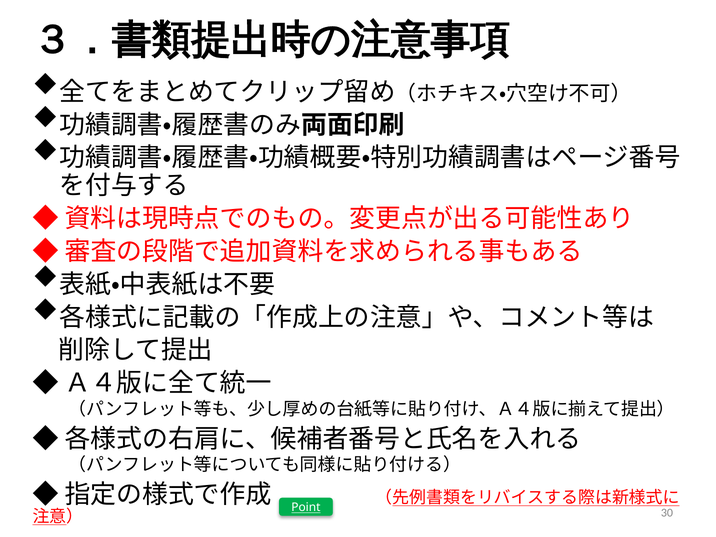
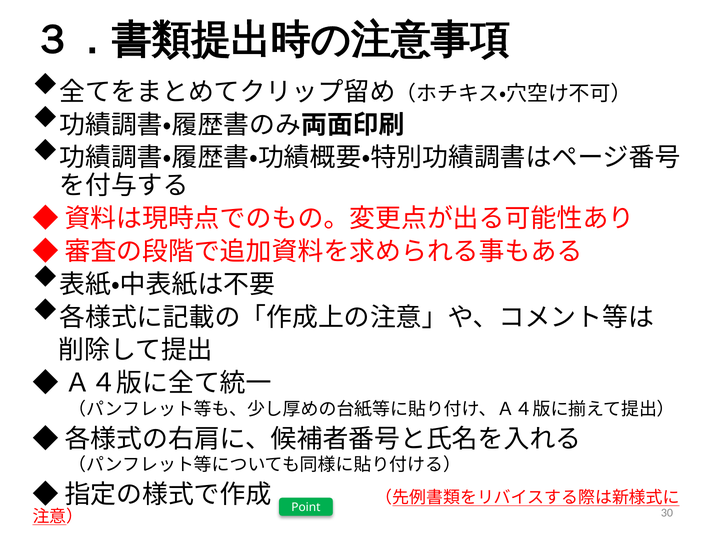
Point underline: present -> none
